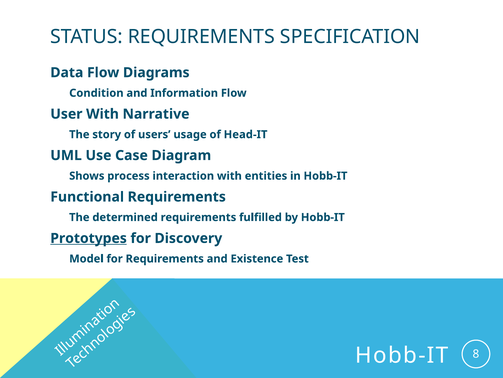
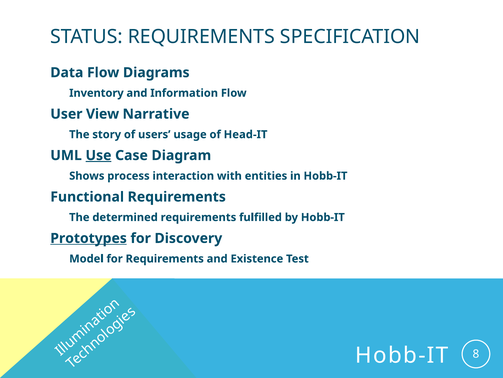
Condition: Condition -> Inventory
User With: With -> View
Use underline: none -> present
